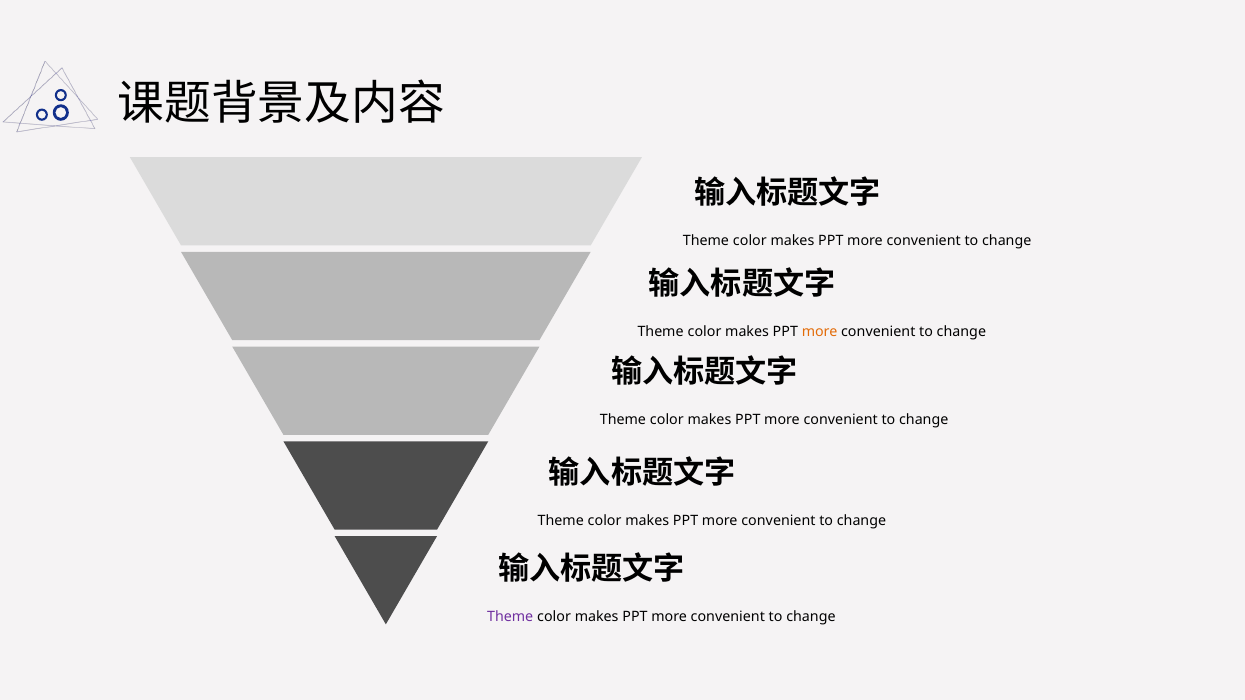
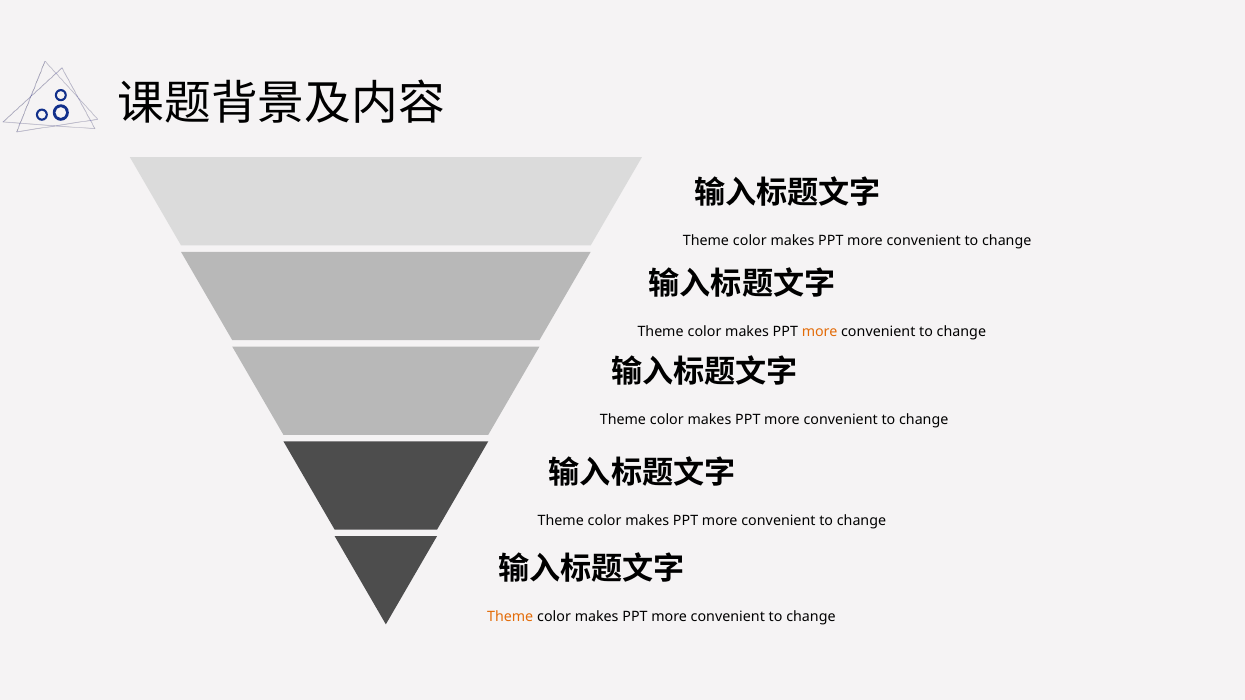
Theme at (510, 617) colour: purple -> orange
